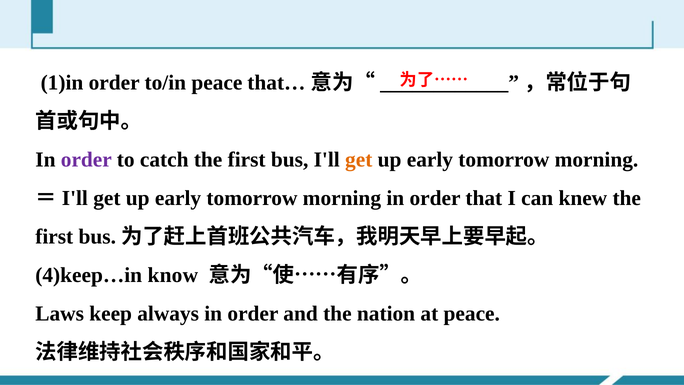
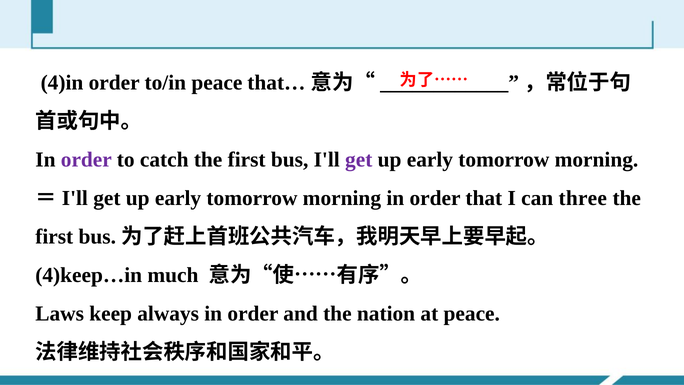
1)in: 1)in -> 4)in
get at (359, 160) colour: orange -> purple
knew: knew -> three
know: know -> much
